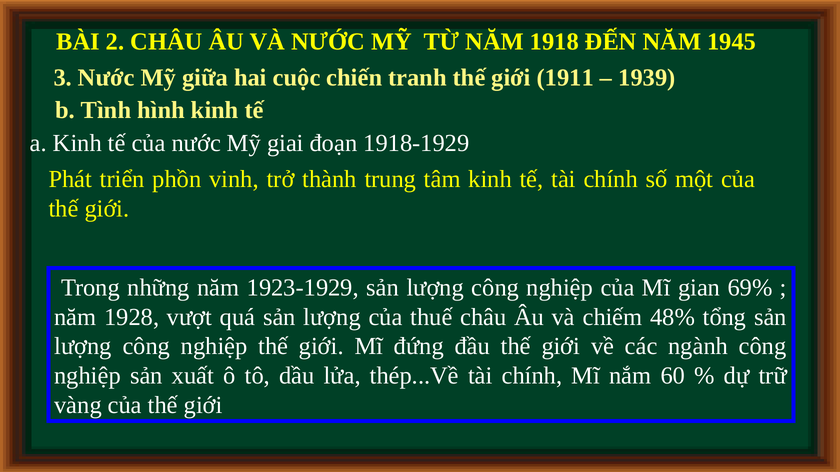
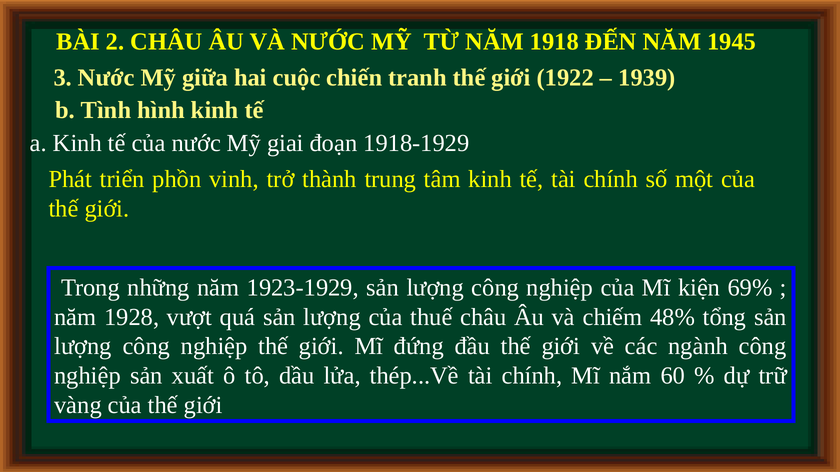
1911: 1911 -> 1922
gian: gian -> kiện
